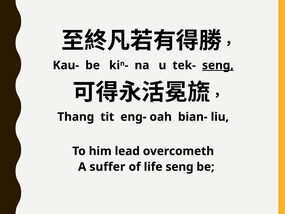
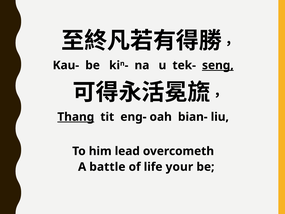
Thang underline: none -> present
suffer: suffer -> battle
life seng: seng -> your
